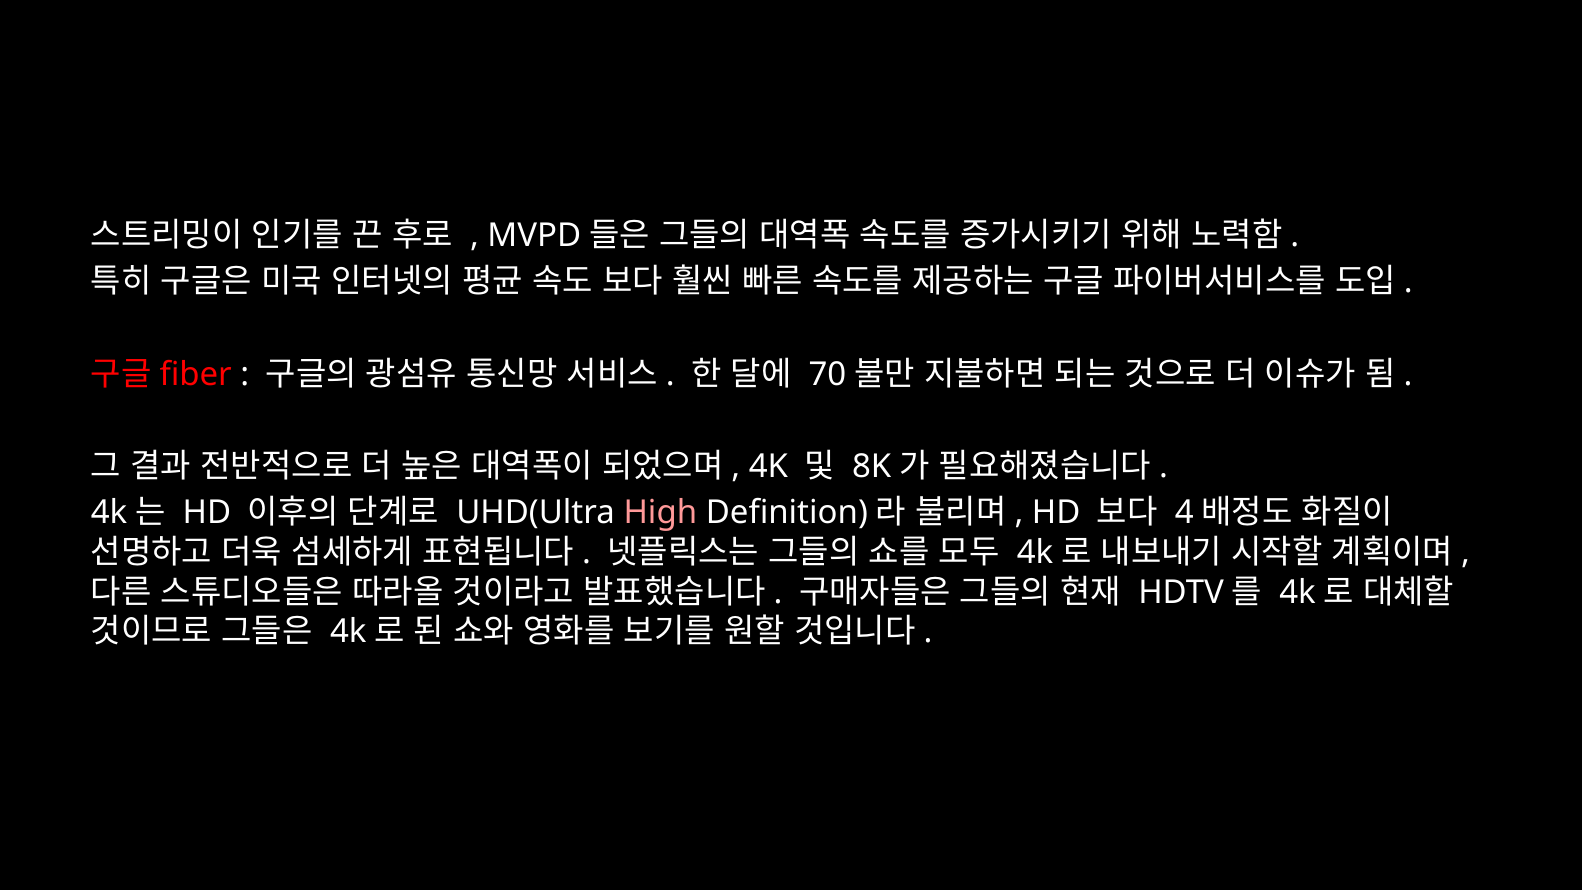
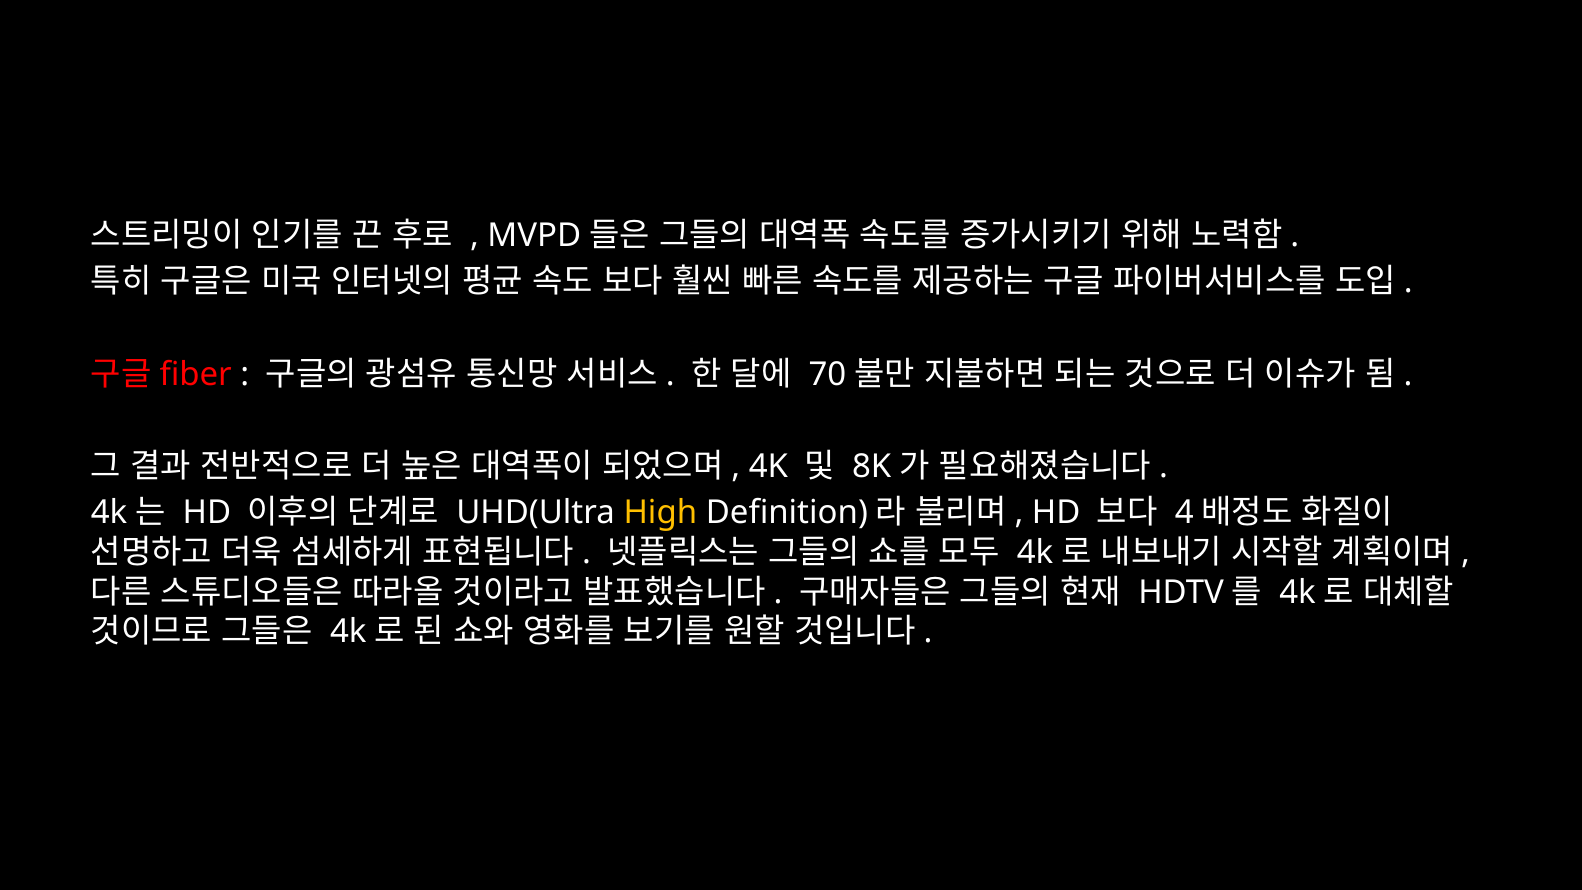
High colour: pink -> yellow
